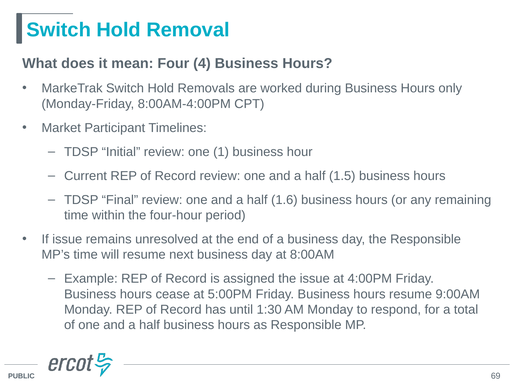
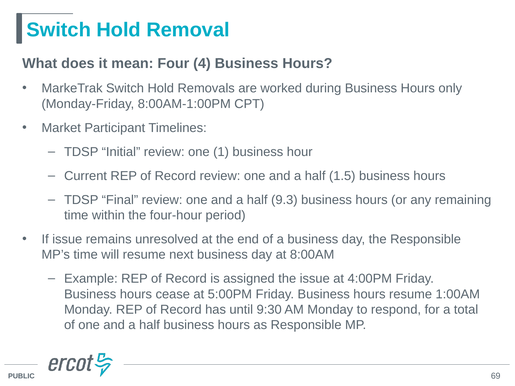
8:00AM-4:00PM: 8:00AM-4:00PM -> 8:00AM-1:00PM
1.6: 1.6 -> 9.3
9:00AM: 9:00AM -> 1:00AM
1:30: 1:30 -> 9:30
